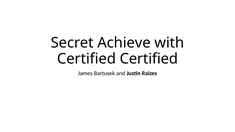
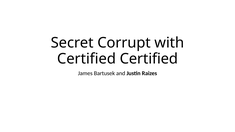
Achieve: Achieve -> Corrupt
